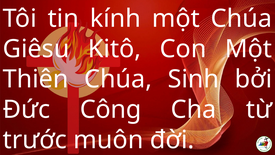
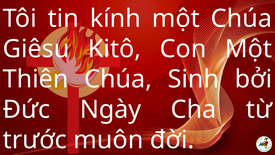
Công: Công -> Ngày
